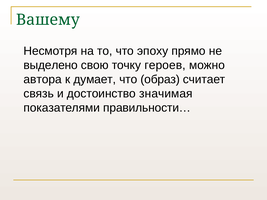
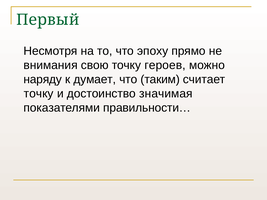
Вашему: Вашему -> Первый
выделено: выделено -> внимания
автора: автора -> наряду
образ: образ -> таким
связь at (39, 94): связь -> точку
